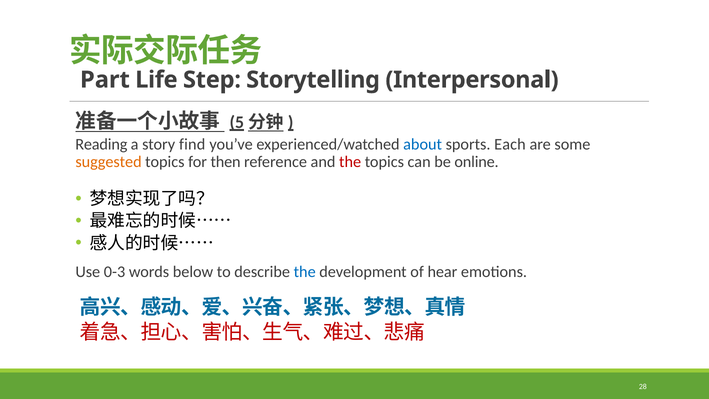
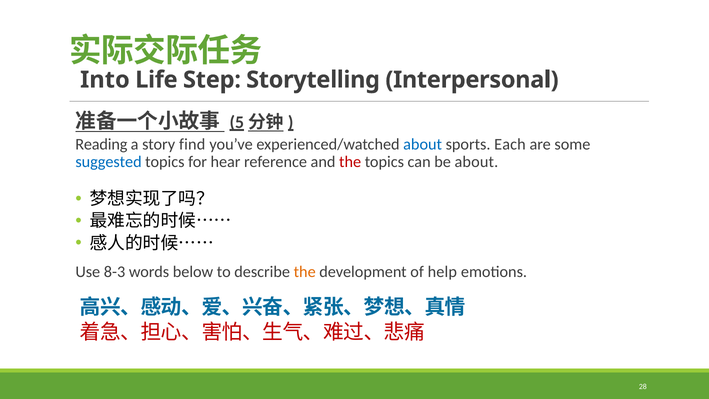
Part: Part -> Into
suggested colour: orange -> blue
then: then -> hear
be online: online -> about
0-3: 0-3 -> 8-3
the at (305, 272) colour: blue -> orange
hear: hear -> help
